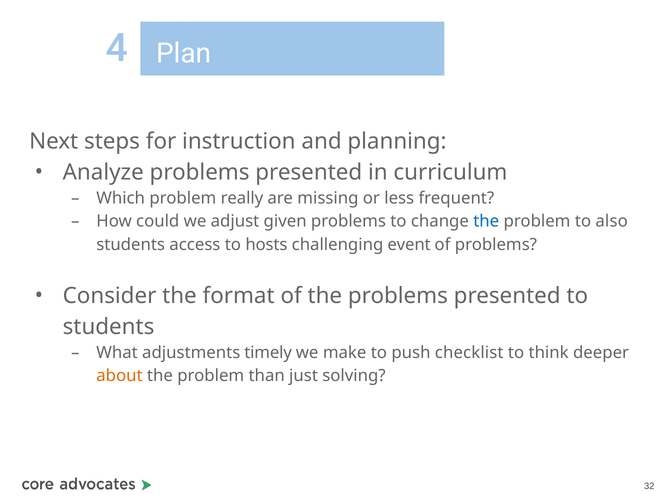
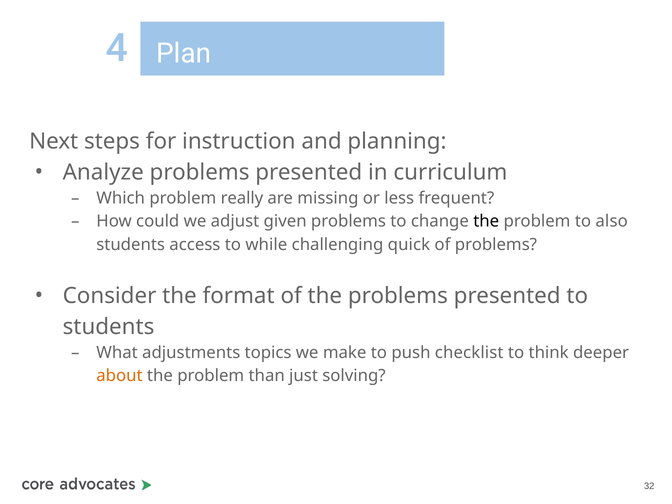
the at (486, 221) colour: blue -> black
hosts: hosts -> while
event: event -> quick
timely: timely -> topics
